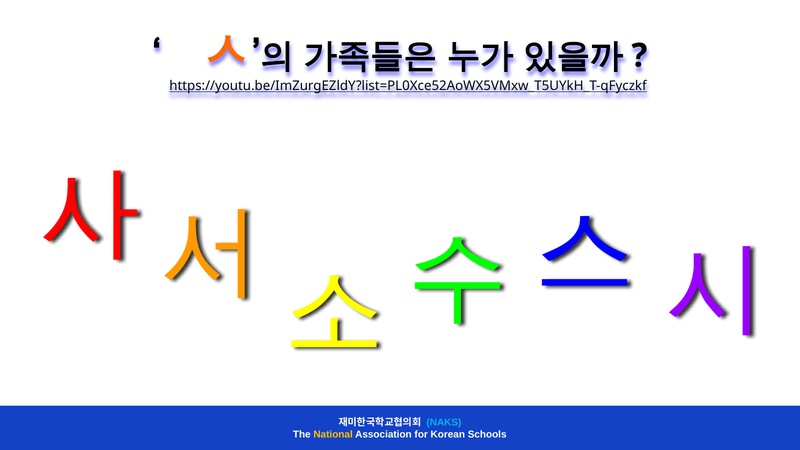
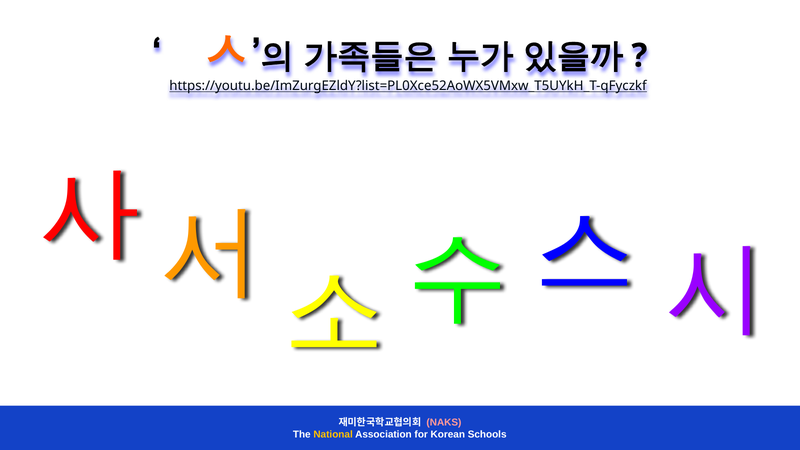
NAKS colour: light blue -> pink
